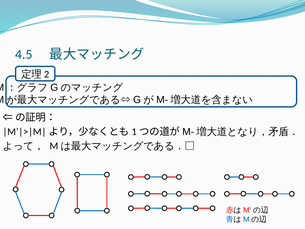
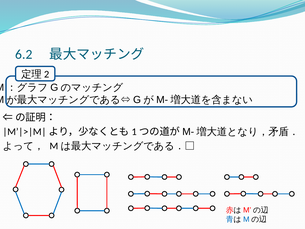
4.5: 4.5 -> 6.2
